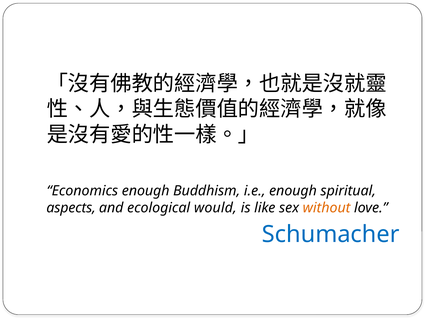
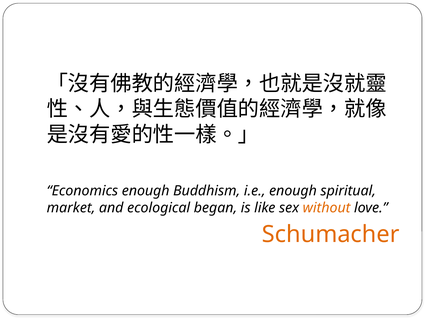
aspects: aspects -> market
would: would -> began
Schumacher colour: blue -> orange
